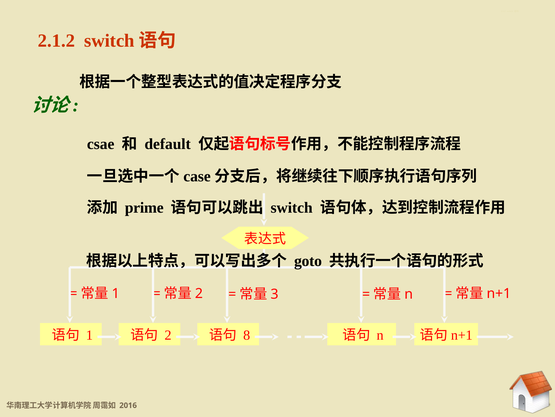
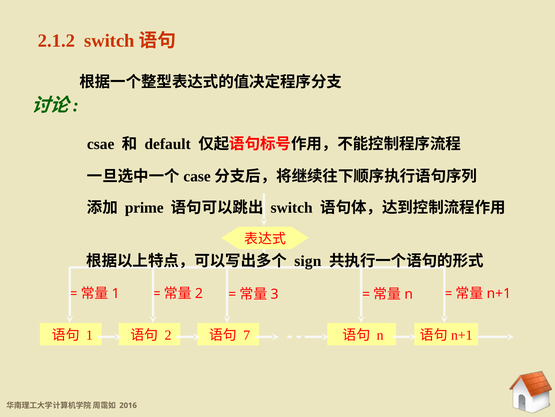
goto: goto -> sign
8: 8 -> 7
